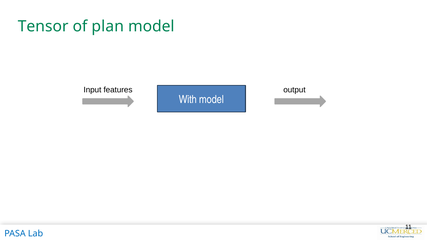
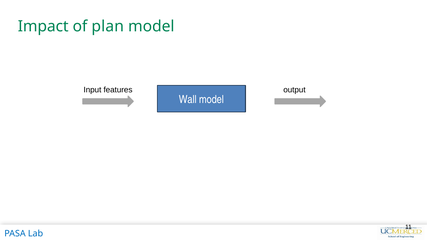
Tensor: Tensor -> Impact
With: With -> Wall
